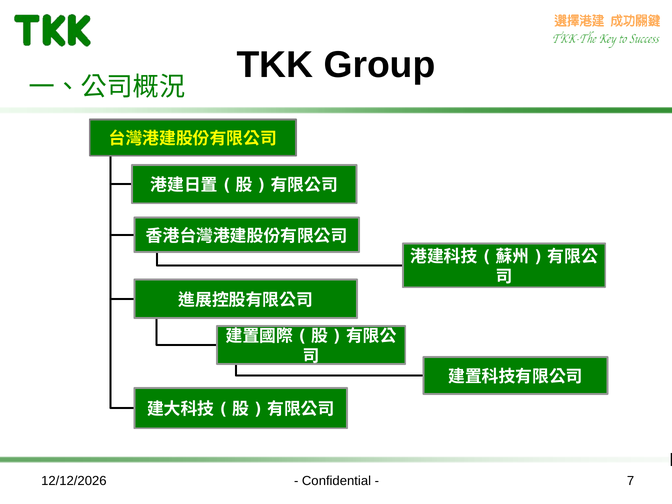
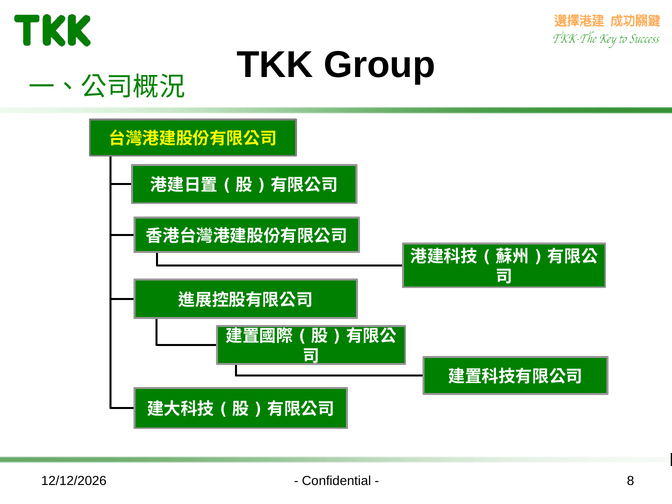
7: 7 -> 8
